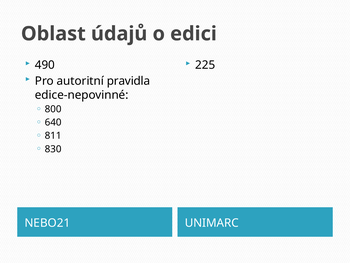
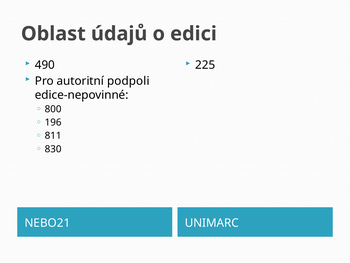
pravidla: pravidla -> podpoli
640: 640 -> 196
